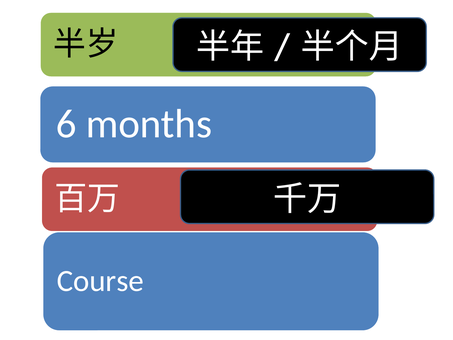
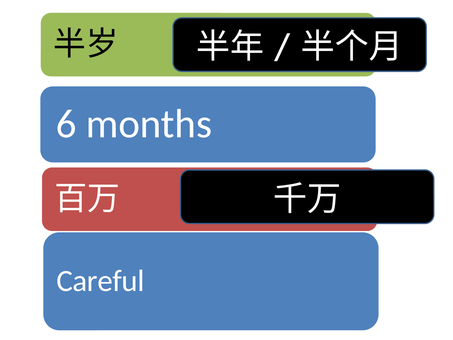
Course: Course -> Careful
